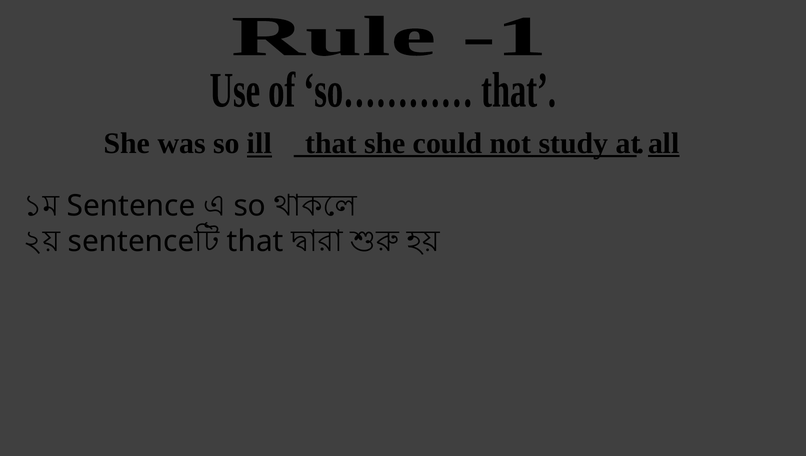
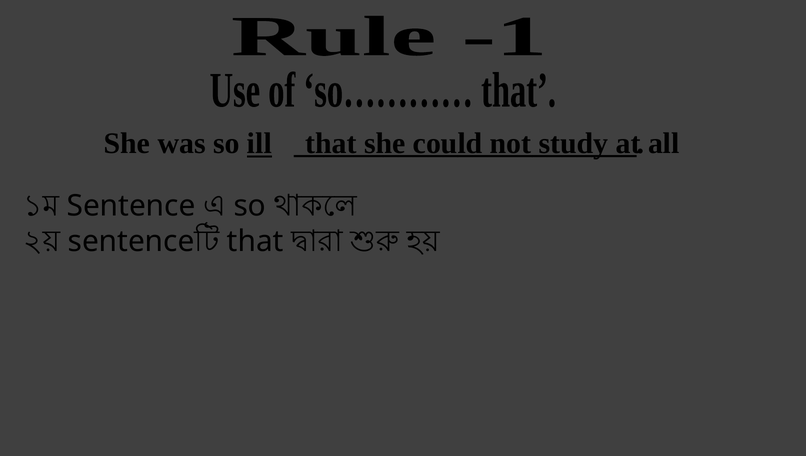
all underline: present -> none
